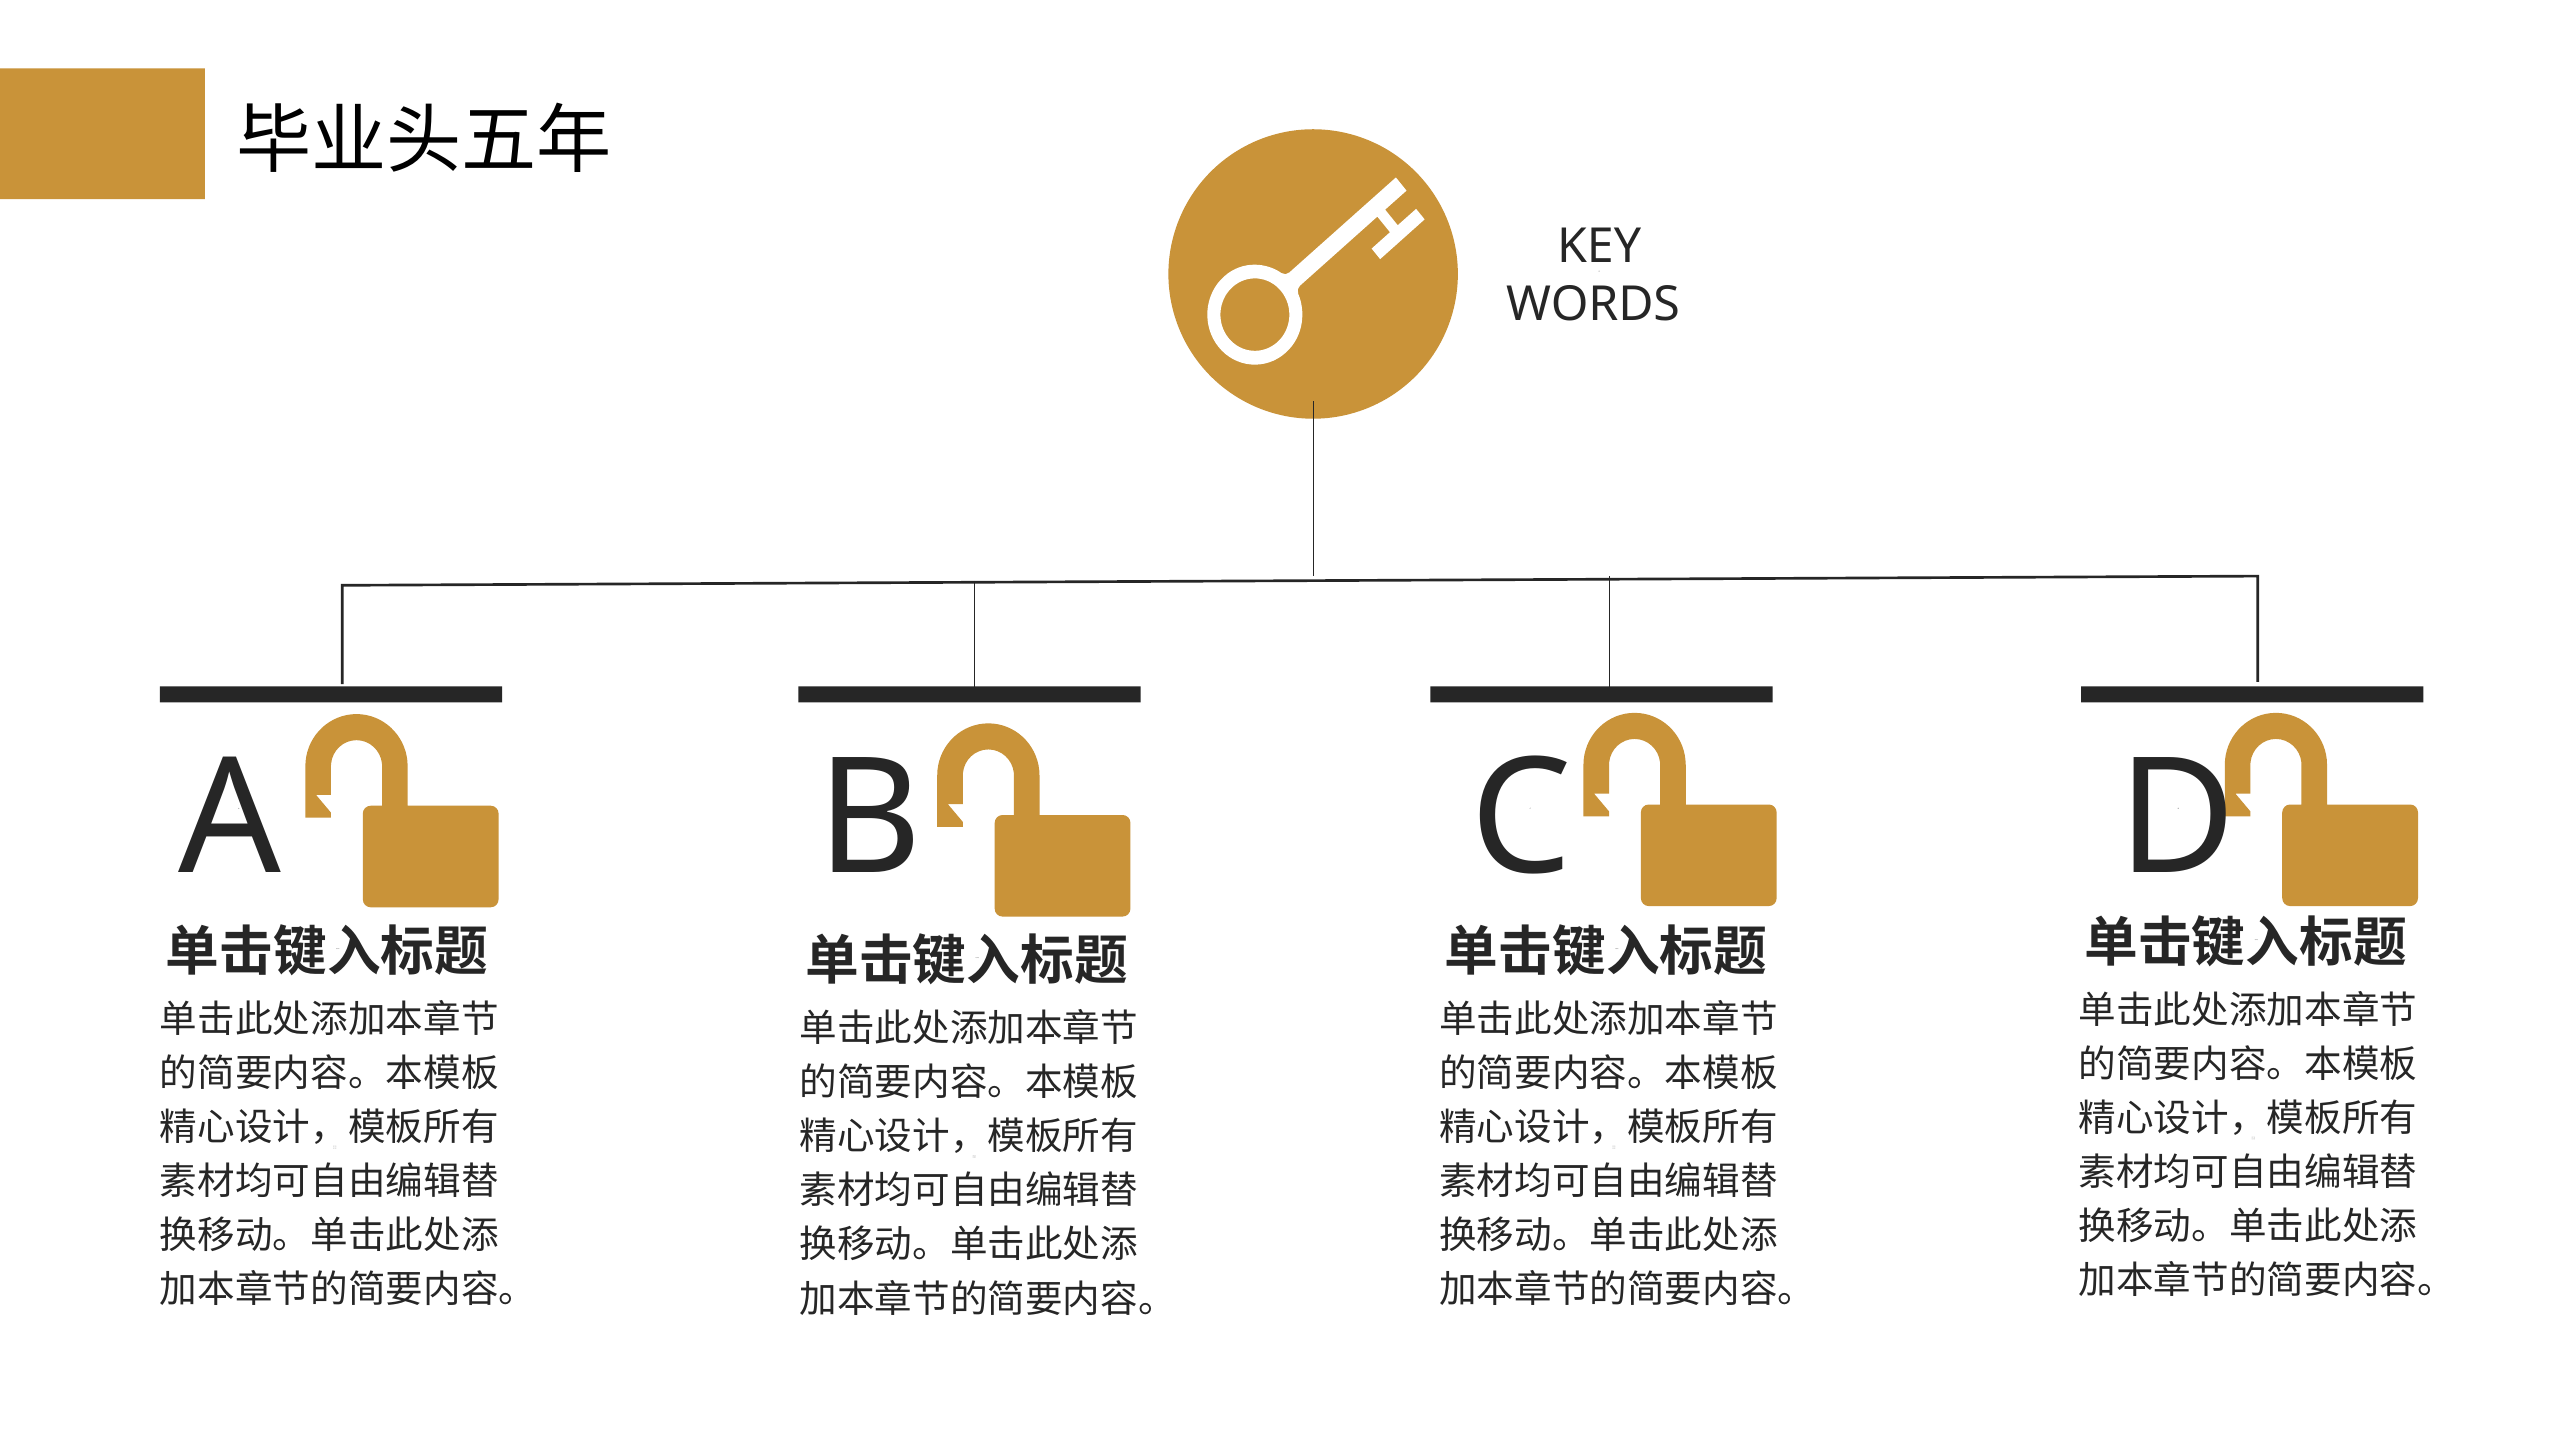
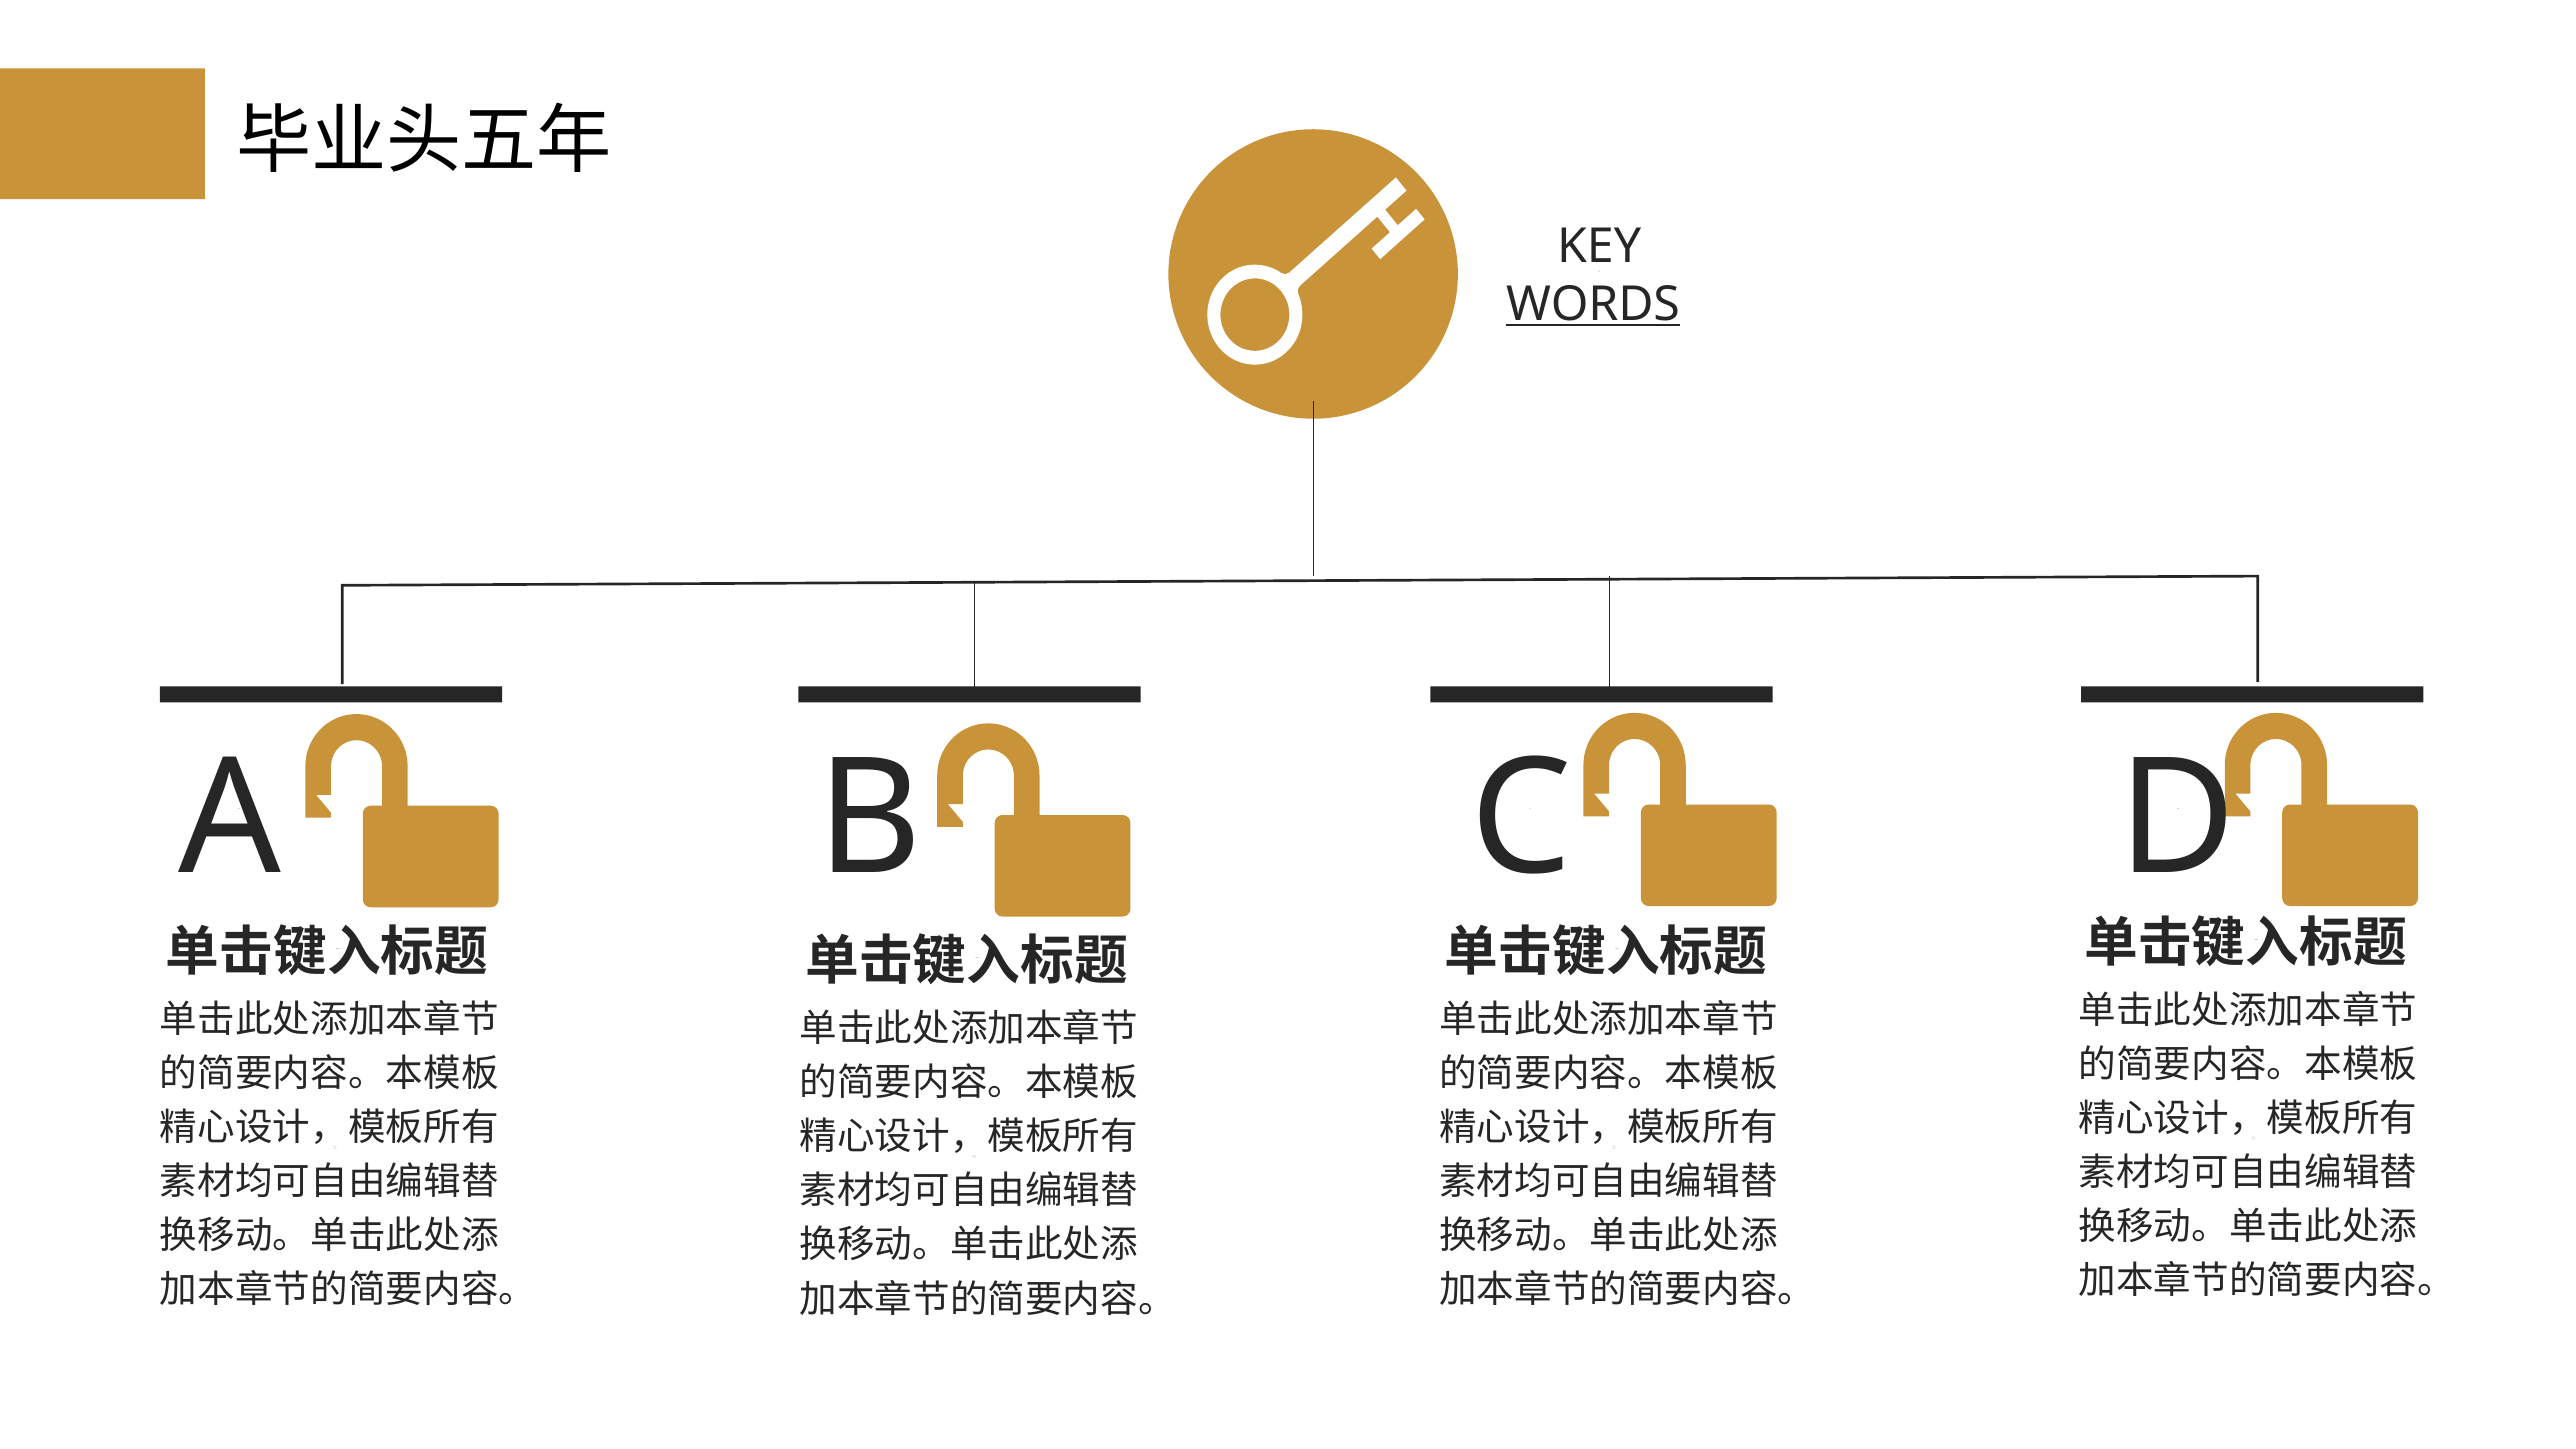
WORDS at (1593, 304) underline: none -> present
